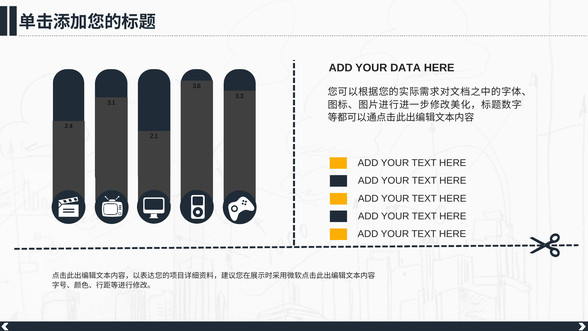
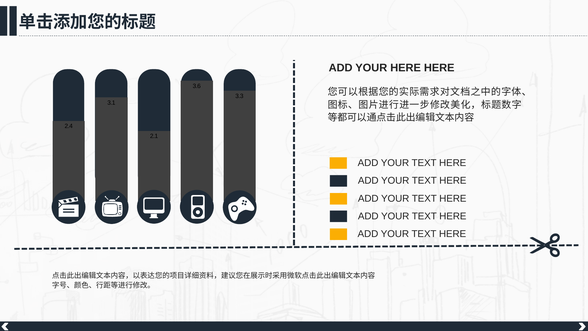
YOUR DATA: DATA -> HERE
